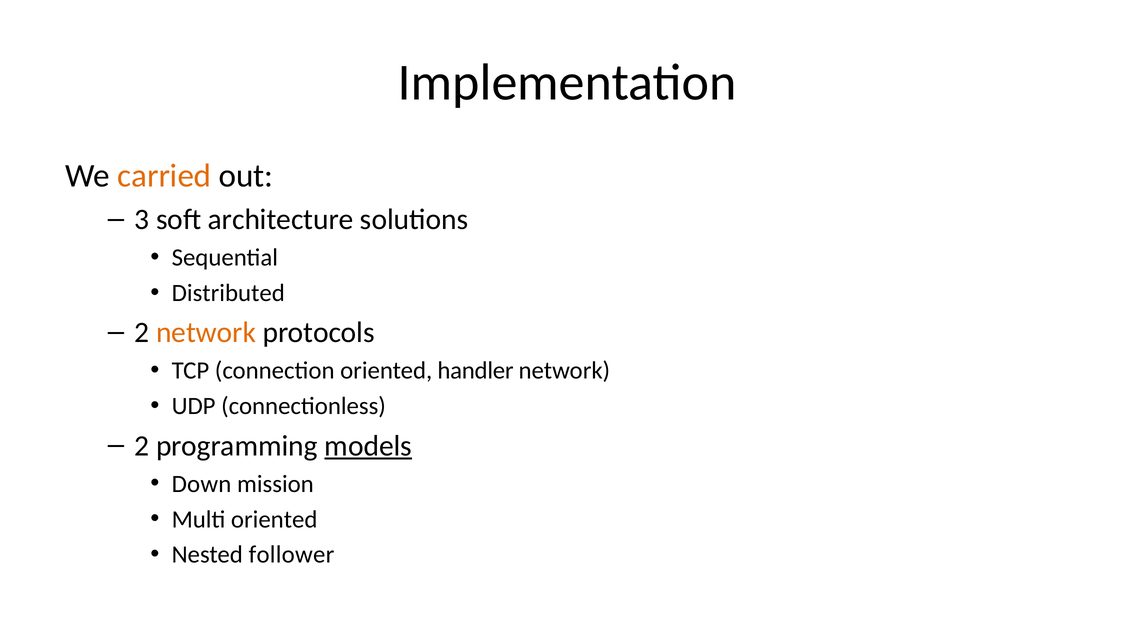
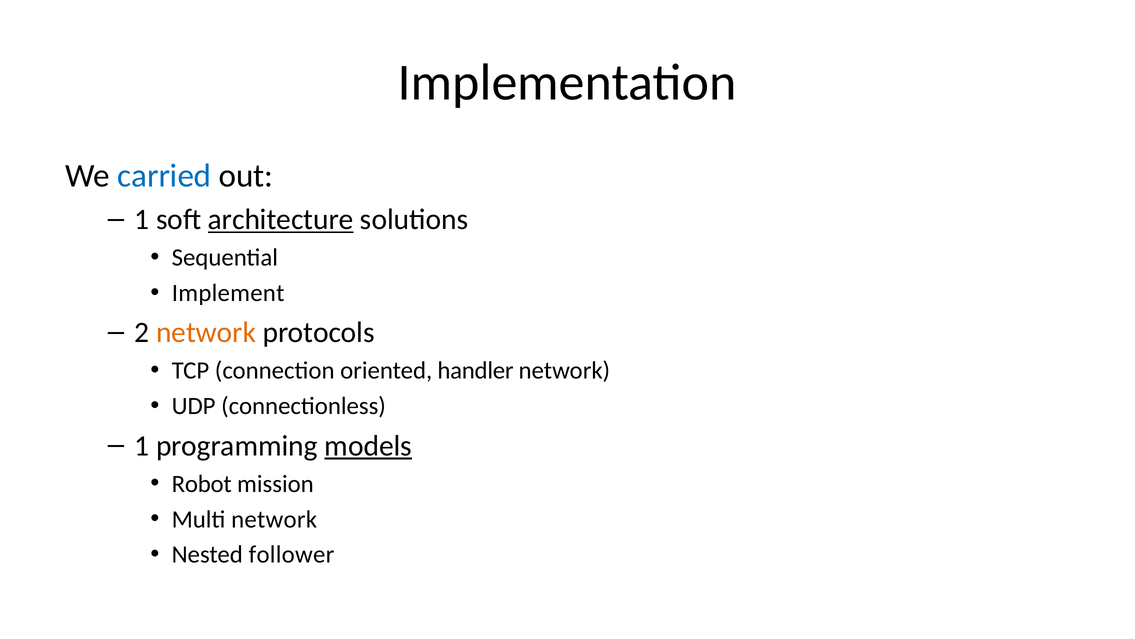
carried colour: orange -> blue
3 at (142, 219): 3 -> 1
architecture underline: none -> present
Distributed: Distributed -> Implement
2 at (142, 445): 2 -> 1
Down: Down -> Robot
Multi oriented: oriented -> network
